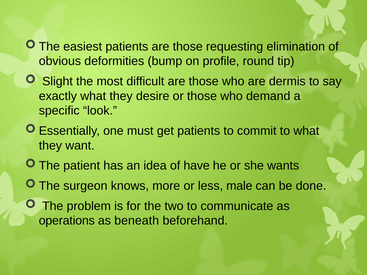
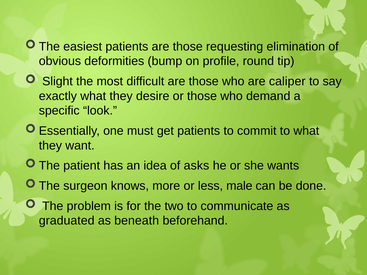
dermis: dermis -> caliper
have: have -> asks
operations: operations -> graduated
